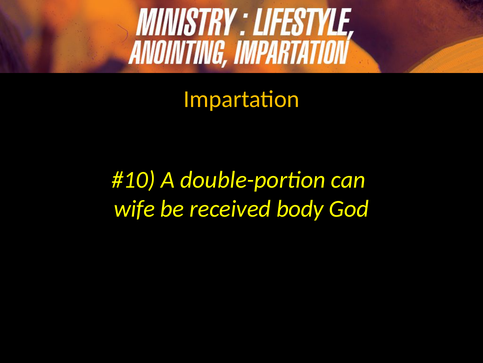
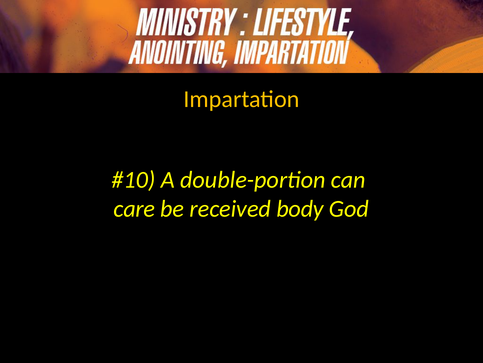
wife: wife -> care
